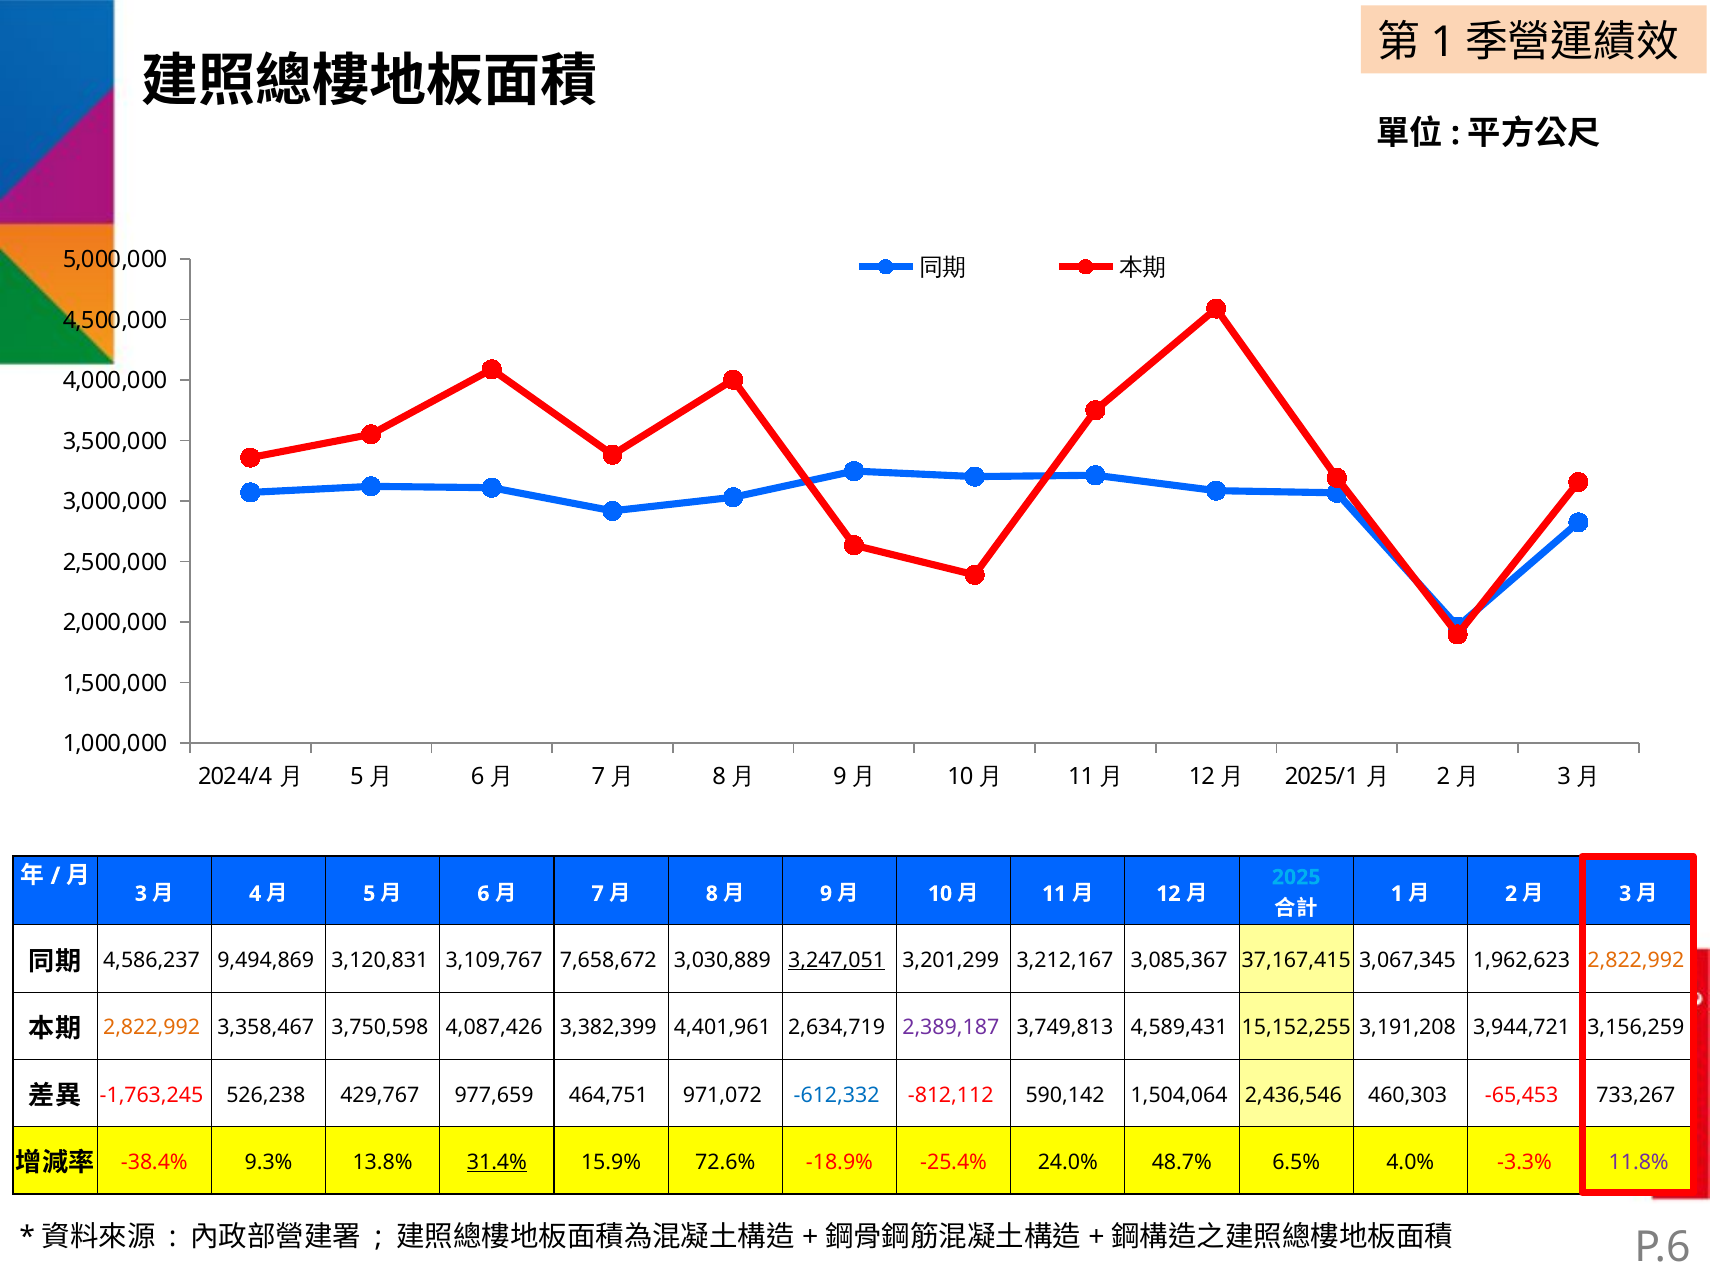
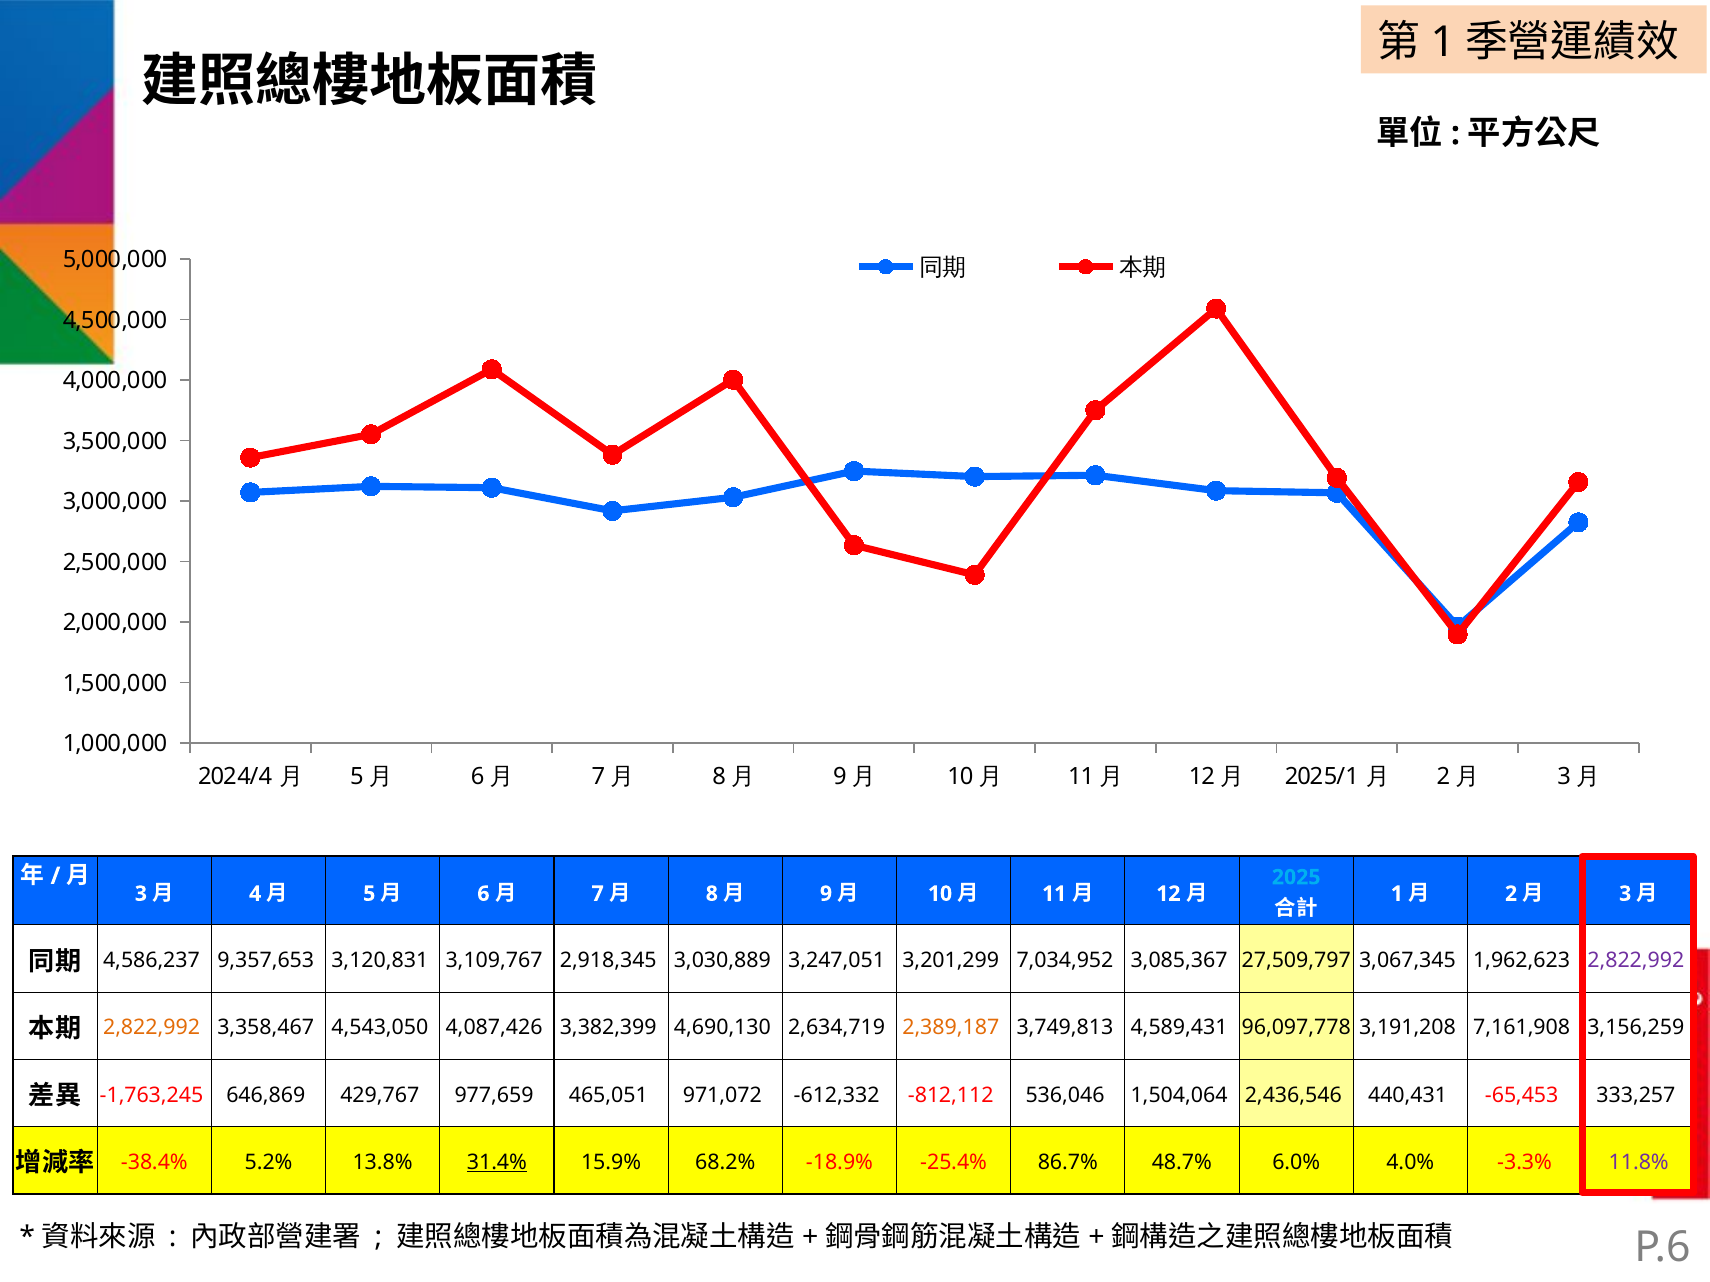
9,494,869: 9,494,869 -> 9,357,653
7,658,672: 7,658,672 -> 2,918,345
3,247,051 underline: present -> none
3,212,167: 3,212,167 -> 7,034,952
37,167,415: 37,167,415 -> 27,509,797
2,822,992 at (1636, 961) colour: orange -> purple
3,750,598: 3,750,598 -> 4,543,050
4,401,961: 4,401,961 -> 4,690,130
2,389,187 colour: purple -> orange
15,152,255: 15,152,255 -> 96,097,778
3,944,721: 3,944,721 -> 7,161,908
526,238: 526,238 -> 646,869
464,751: 464,751 -> 465,051
-612,332 colour: blue -> black
590,142: 590,142 -> 536,046
460,303: 460,303 -> 440,431
733,267: 733,267 -> 333,257
9.3%: 9.3% -> 5.2%
72.6%: 72.6% -> 68.2%
24.0%: 24.0% -> 86.7%
6.5%: 6.5% -> 6.0%
